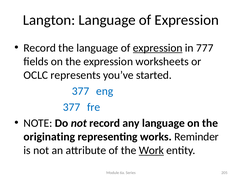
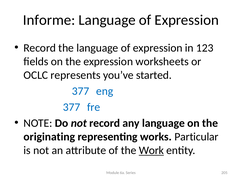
Langton: Langton -> Informe
expression at (158, 48) underline: present -> none
777: 777 -> 123
Reminder: Reminder -> Particular
